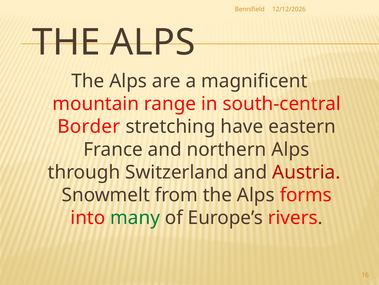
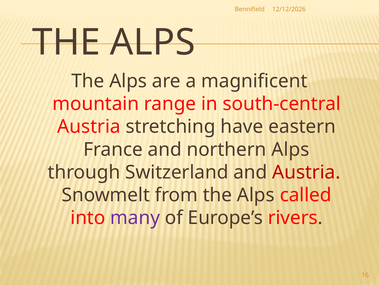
Border at (89, 126): Border -> Austria
forms: forms -> called
many colour: green -> purple
